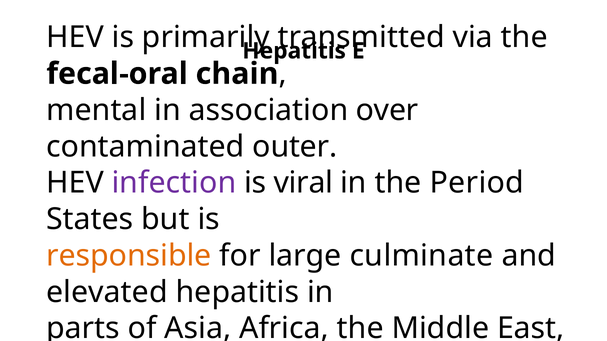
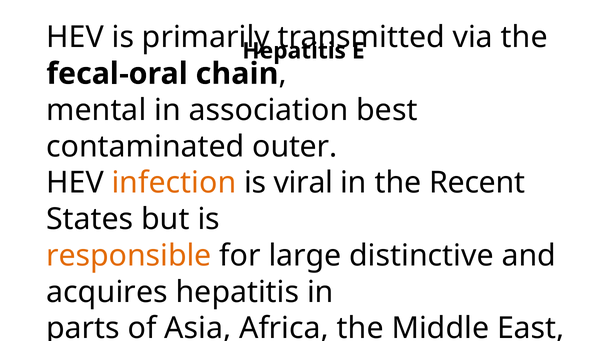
over: over -> best
infection colour: purple -> orange
Period: Period -> Recent
culminate: culminate -> distinctive
elevated: elevated -> acquires
